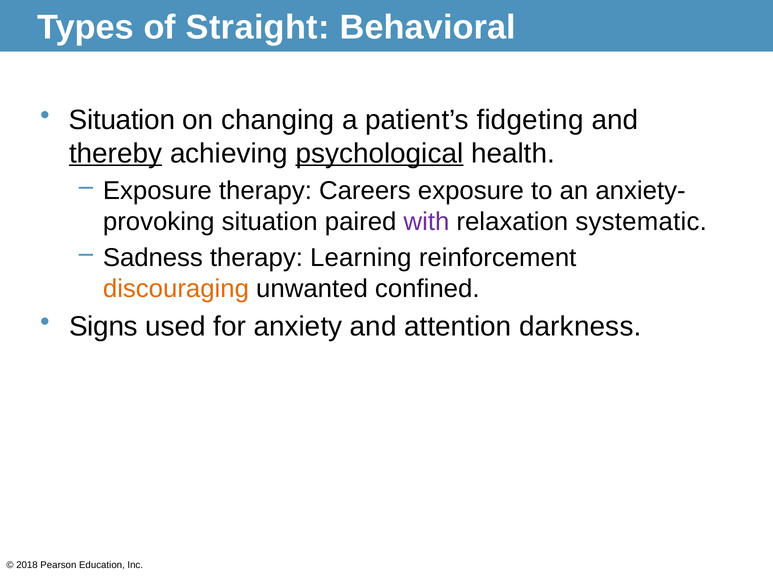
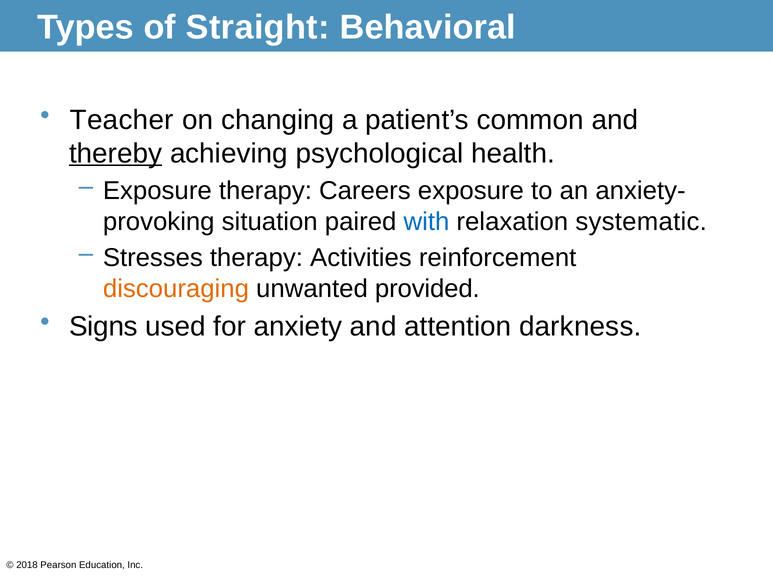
Situation at (122, 120): Situation -> Teacher
fidgeting: fidgeting -> common
psychological underline: present -> none
with colour: purple -> blue
Sadness: Sadness -> Stresses
Learning: Learning -> Activities
confined: confined -> provided
